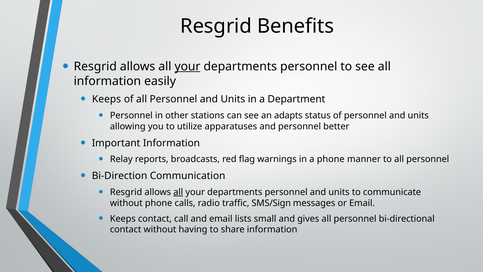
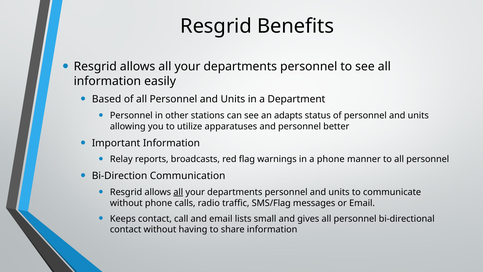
your at (187, 67) underline: present -> none
Keeps at (107, 99): Keeps -> Based
SMS/Sign: SMS/Sign -> SMS/Flag
